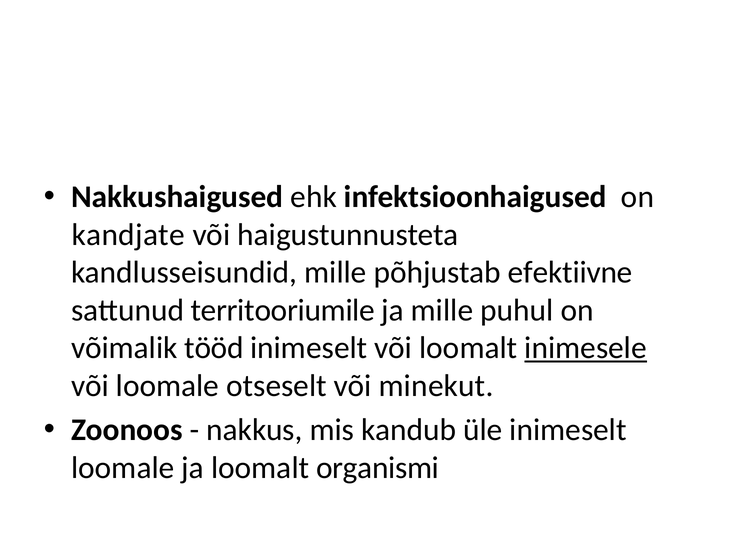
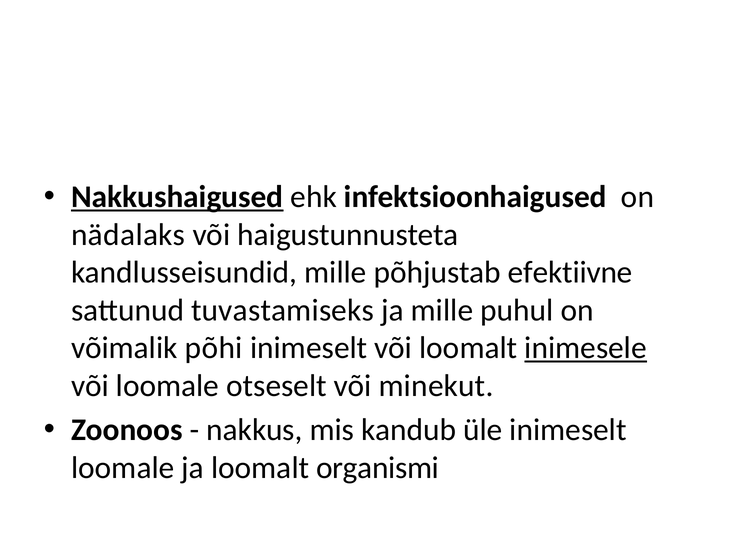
Nakkushaigused underline: none -> present
kandjate: kandjate -> nädalaks
territooriumile: territooriumile -> tuvastamiseks
tööd: tööd -> põhi
